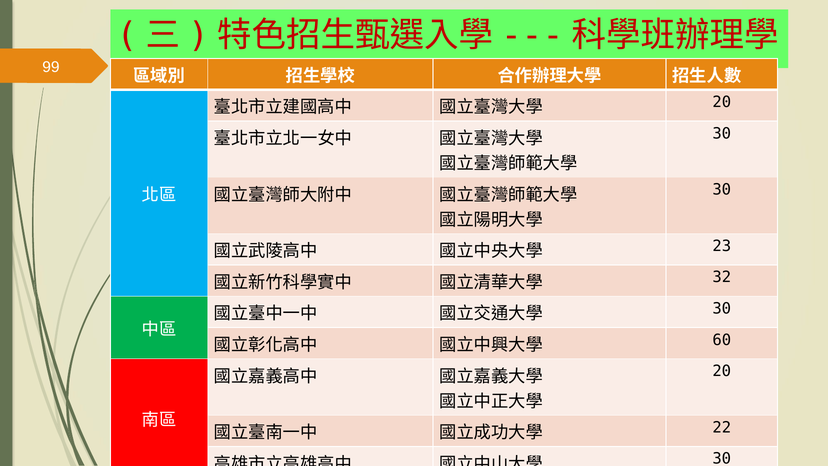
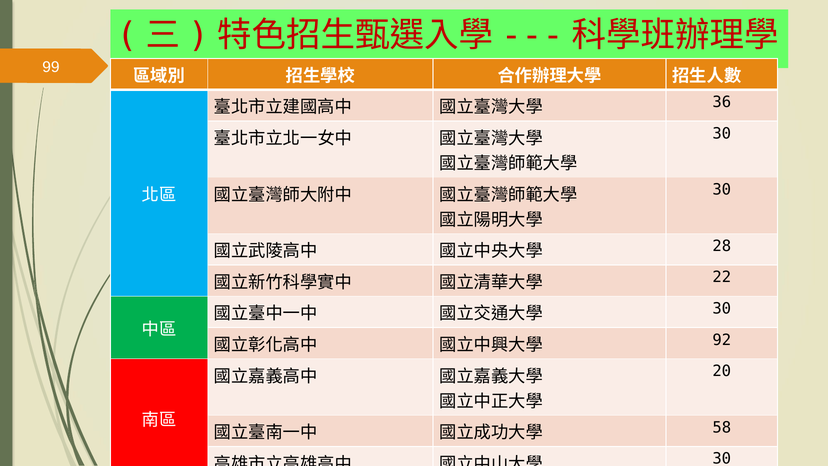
20 at (722, 102): 20 -> 36
23: 23 -> 28
32: 32 -> 22
60: 60 -> 92
22: 22 -> 58
